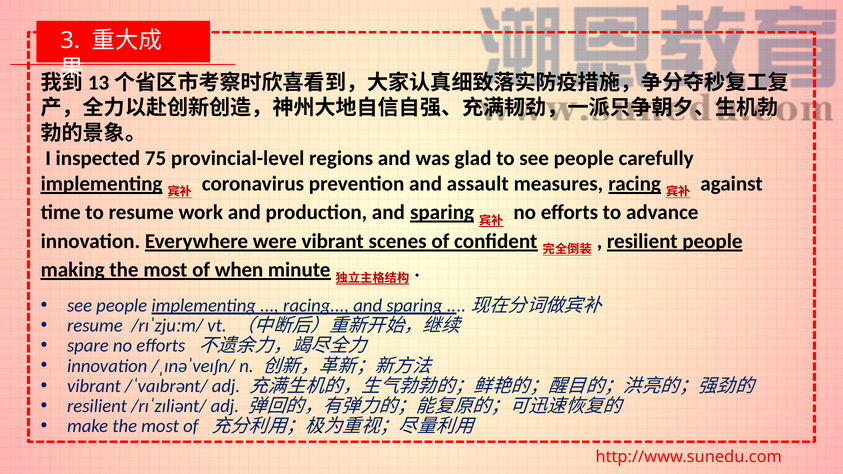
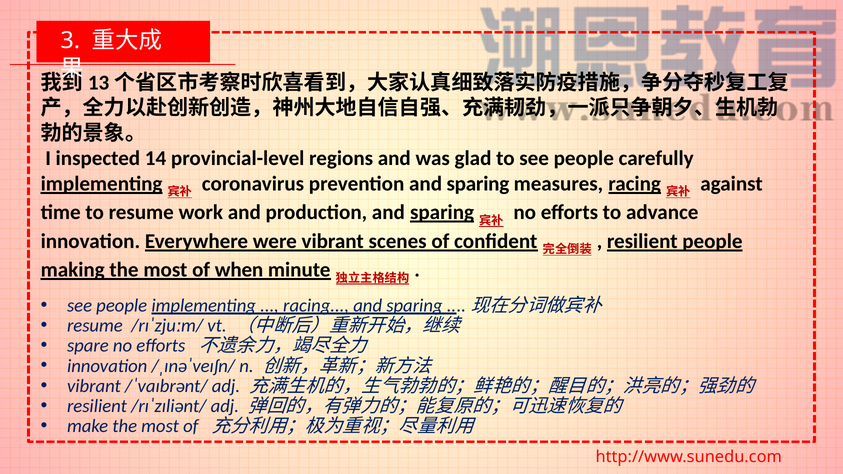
75: 75 -> 14
prevention and assault: assault -> sparing
